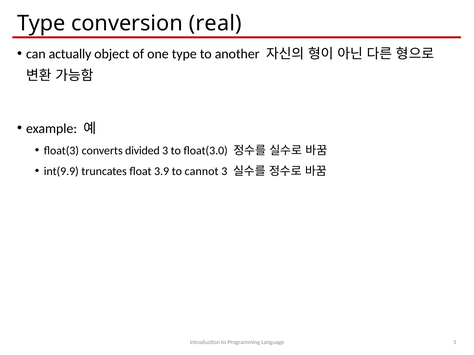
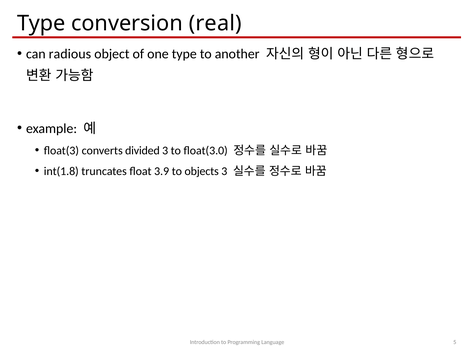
actually: actually -> radious
int(9.9: int(9.9 -> int(1.8
cannot: cannot -> objects
